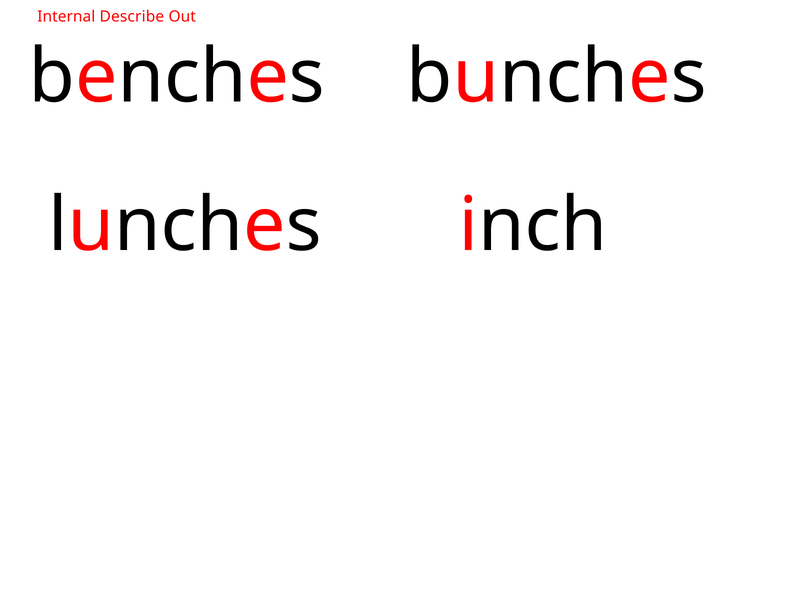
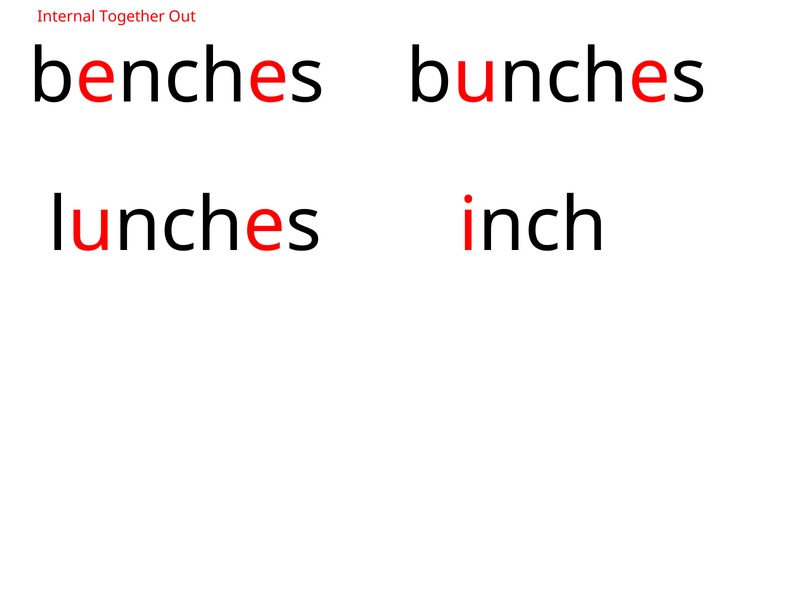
Describe: Describe -> Together
